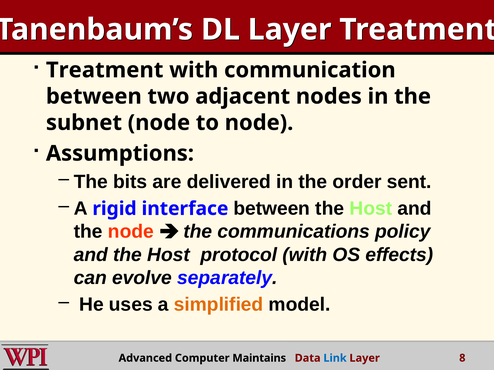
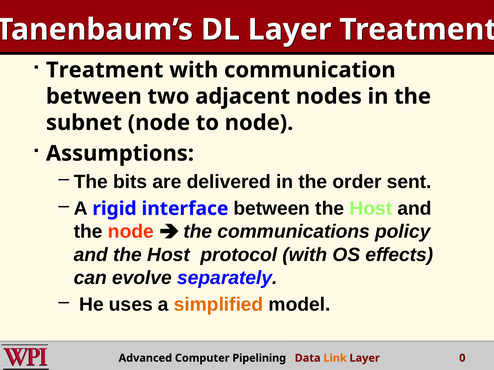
Maintains: Maintains -> Pipelining
Link colour: blue -> orange
8: 8 -> 0
